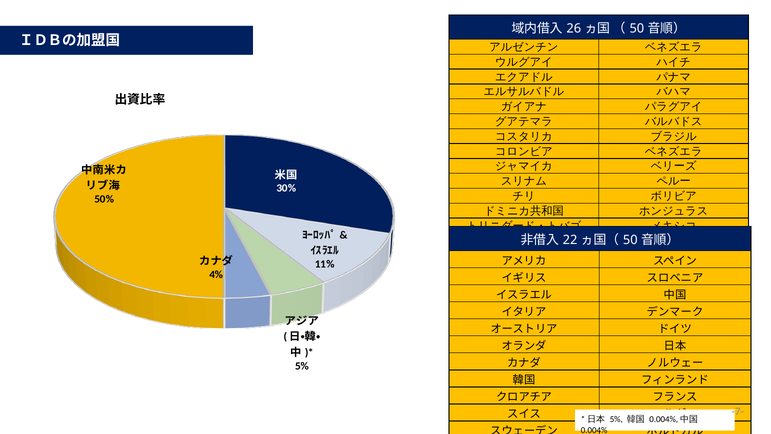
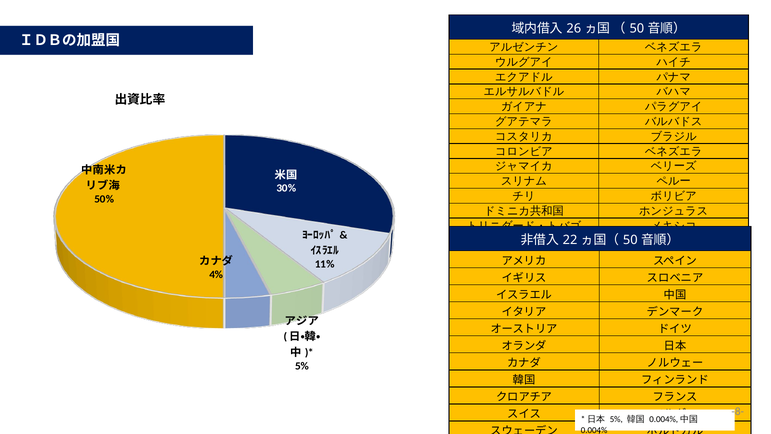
-7-: -7- -> -8-
